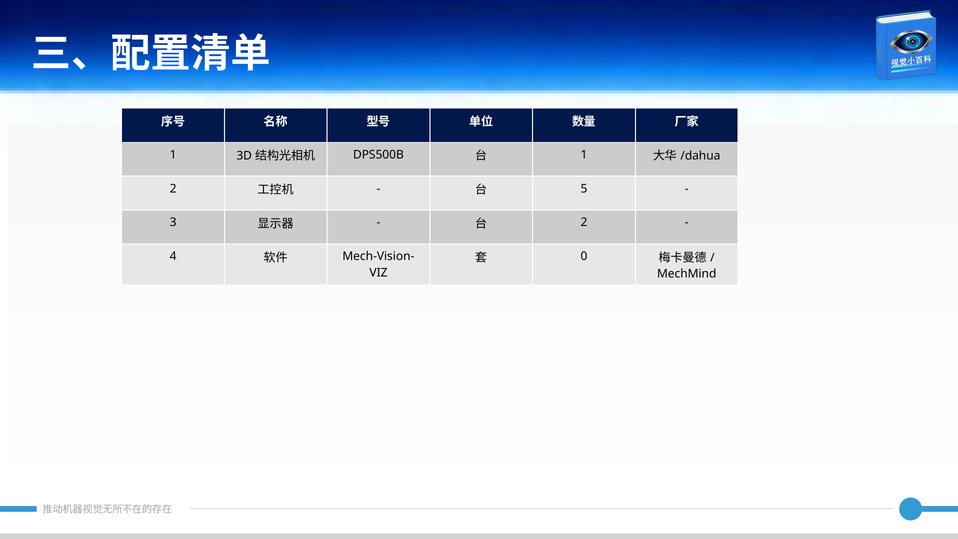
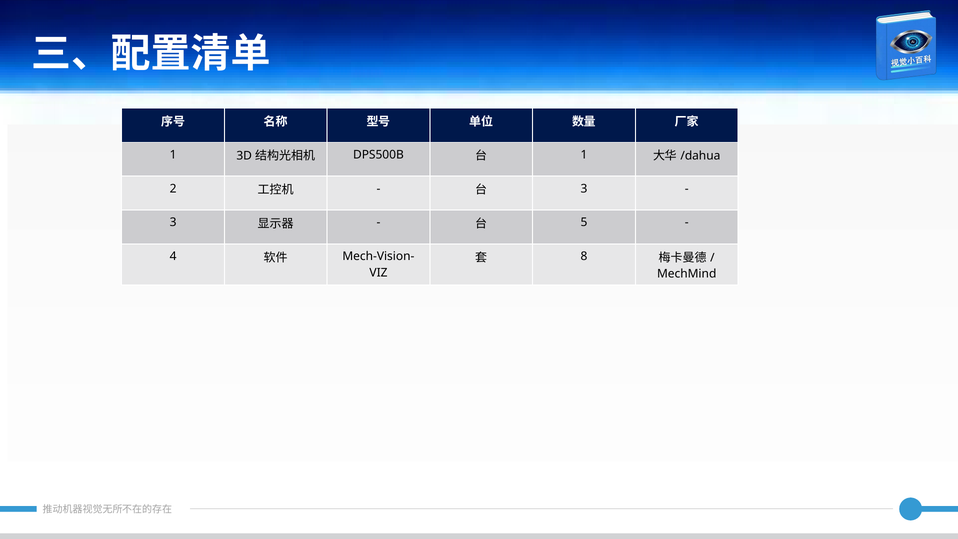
5 at (584, 189): 5 -> 3
2 at (584, 222): 2 -> 5
0: 0 -> 8
